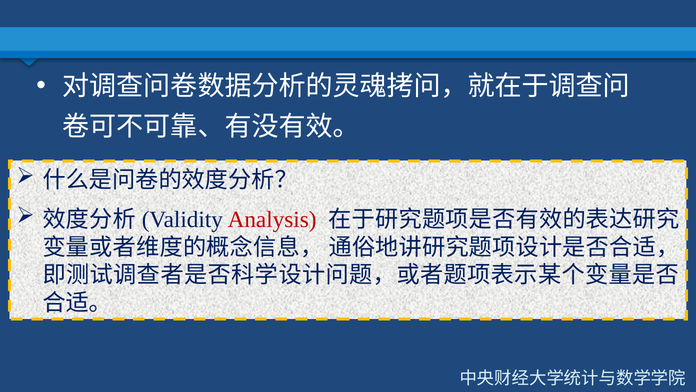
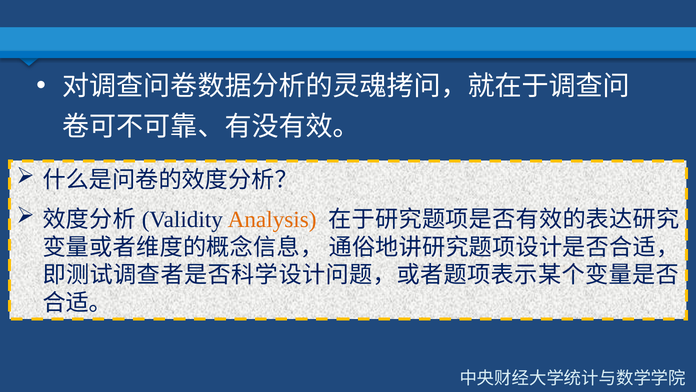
Analysis colour: red -> orange
